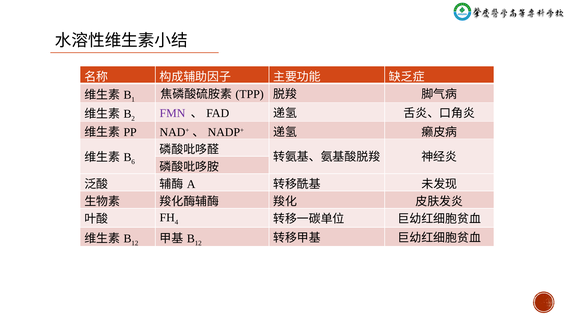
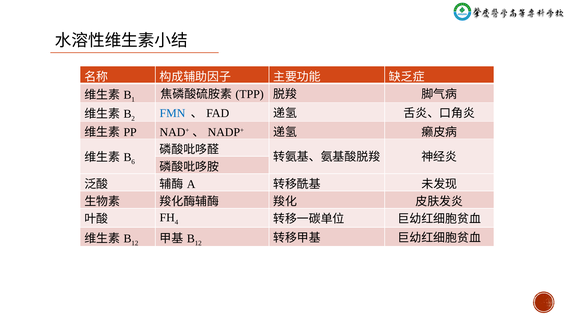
FMN colour: purple -> blue
